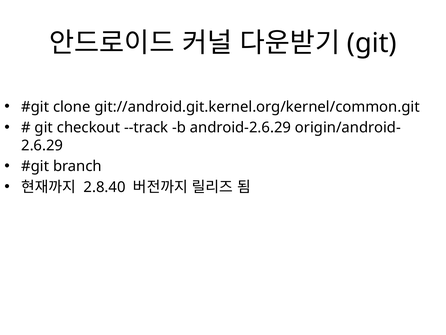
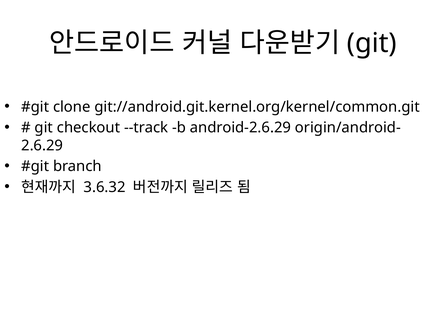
2.8.40: 2.8.40 -> 3.6.32
